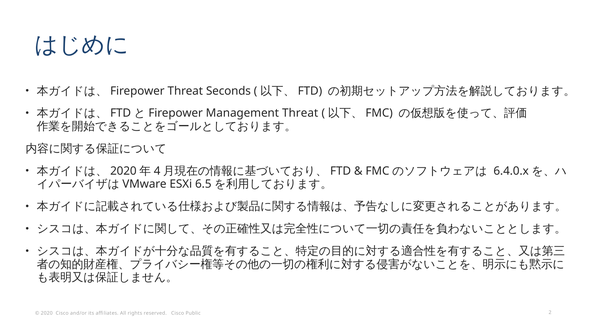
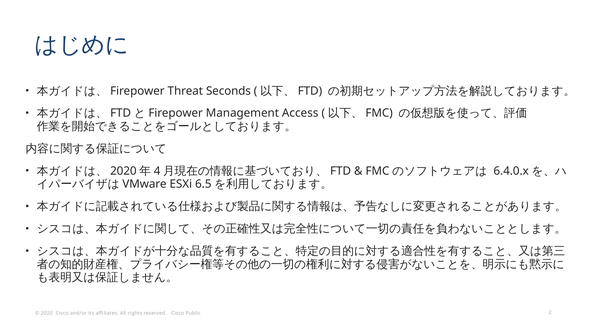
Management Threat: Threat -> Access
